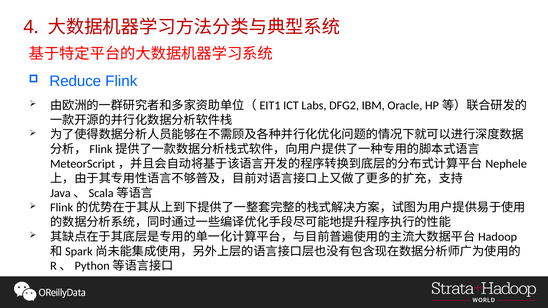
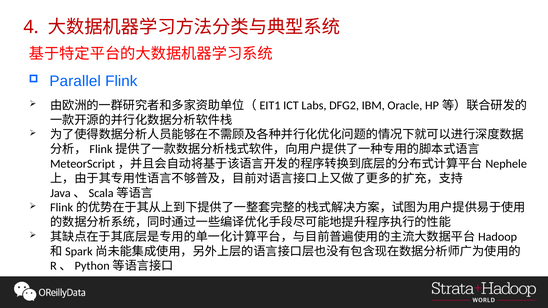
Reduce: Reduce -> Parallel
